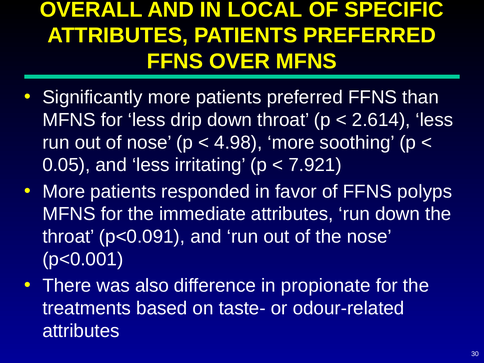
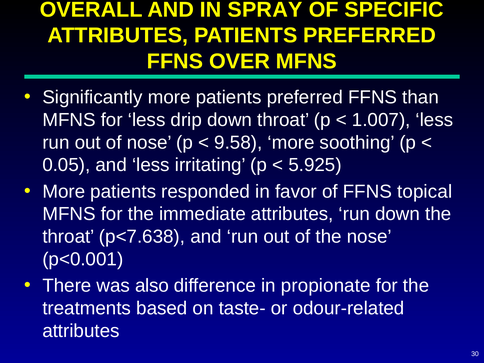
LOCAL: LOCAL -> SPRAY
2.614: 2.614 -> 1.007
4.98: 4.98 -> 9.58
7.921: 7.921 -> 5.925
polyps: polyps -> topical
p<0.091: p<0.091 -> p<7.638
